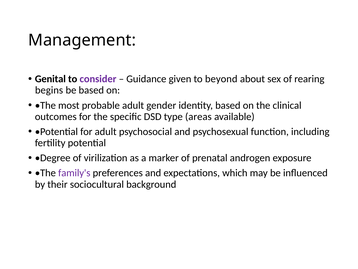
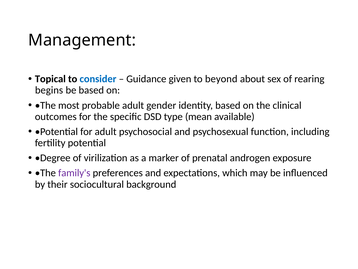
Genital: Genital -> Topical
consider colour: purple -> blue
areas: areas -> mean
